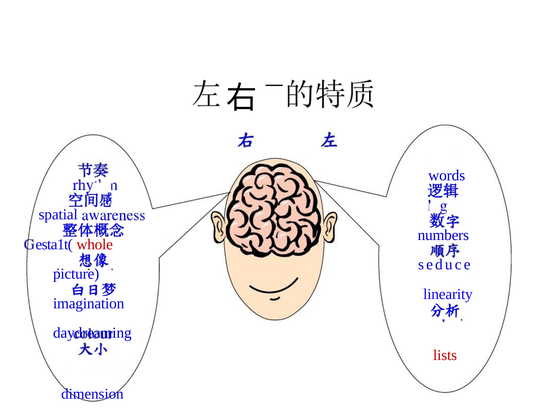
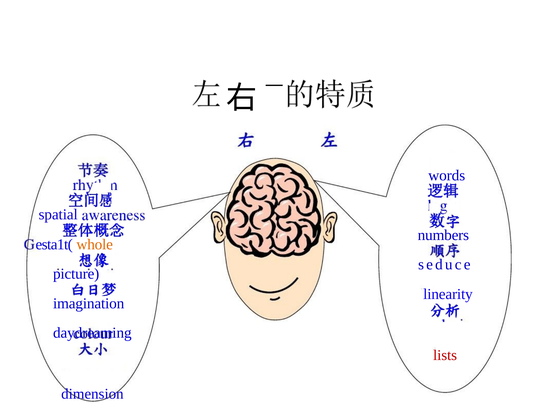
whole colour: red -> orange
